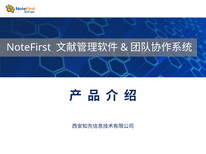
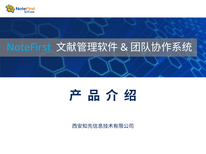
NoteFirst colour: white -> light blue
